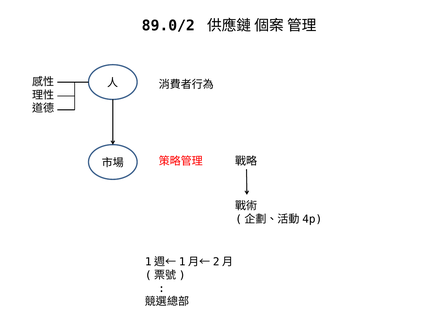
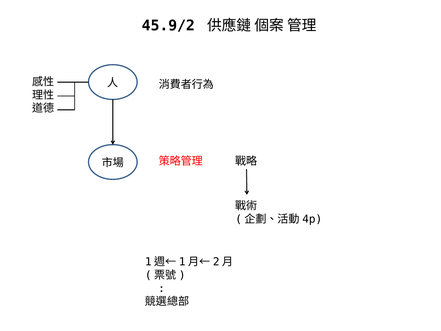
89.0/2: 89.0/2 -> 45.9/2
